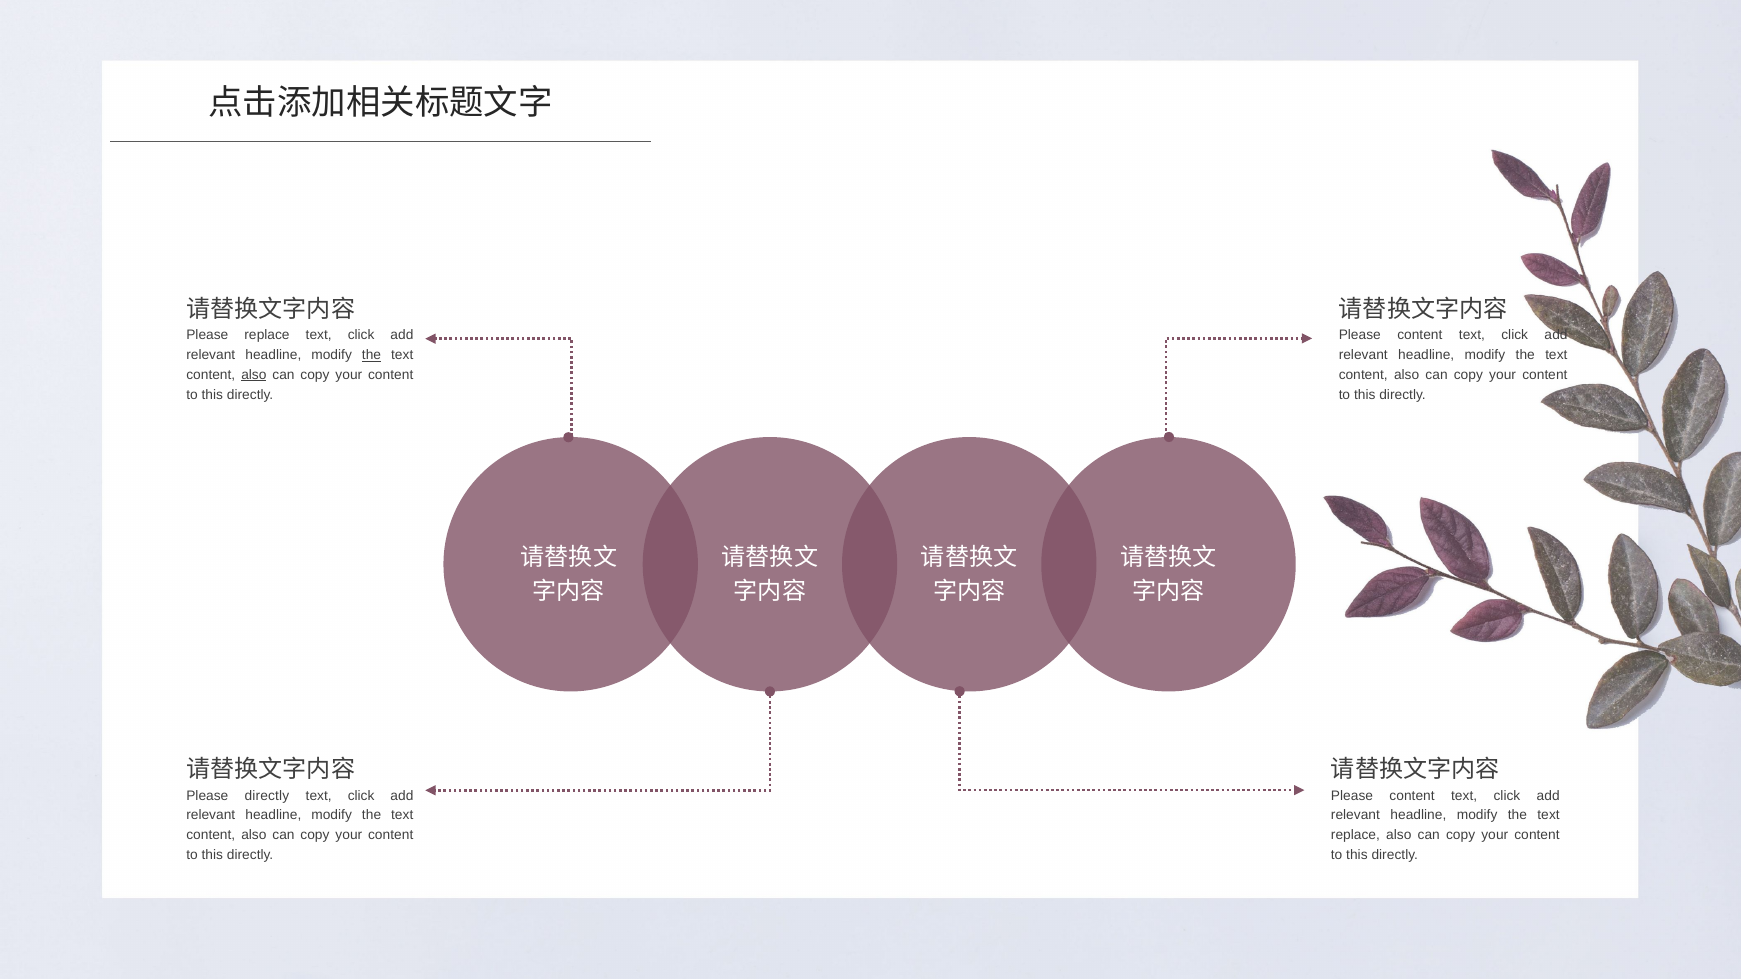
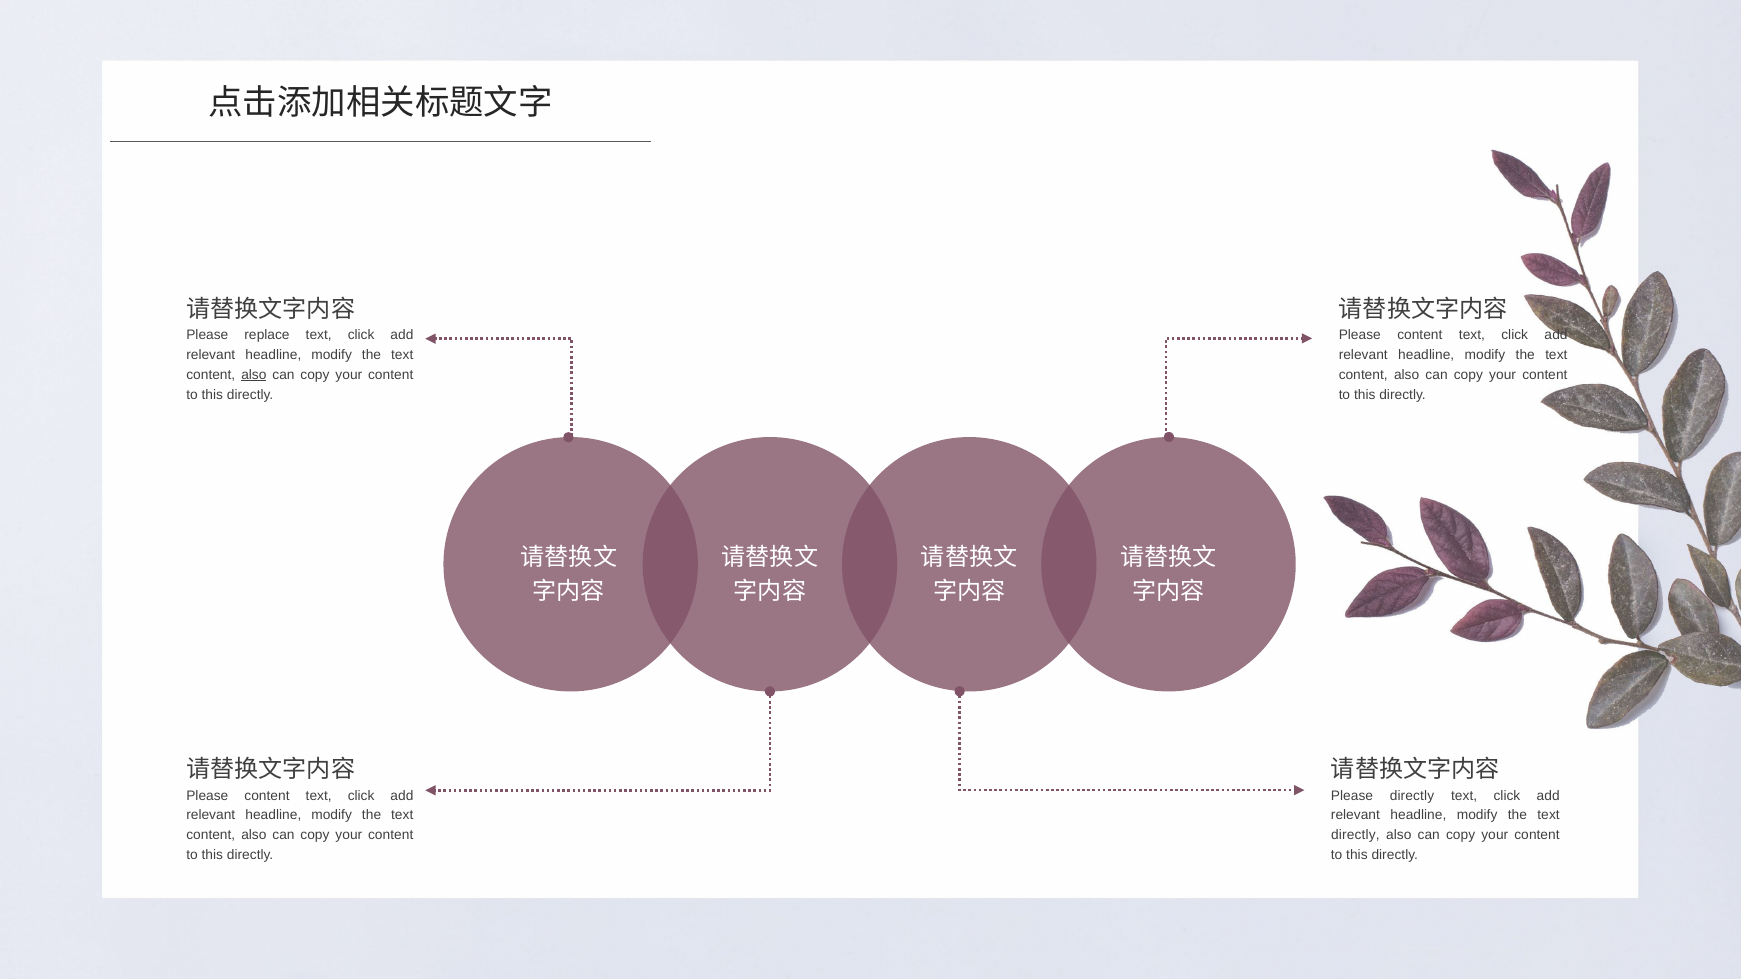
the at (372, 355) underline: present -> none
directly at (267, 796): directly -> content
content at (1412, 796): content -> directly
replace at (1355, 835): replace -> directly
